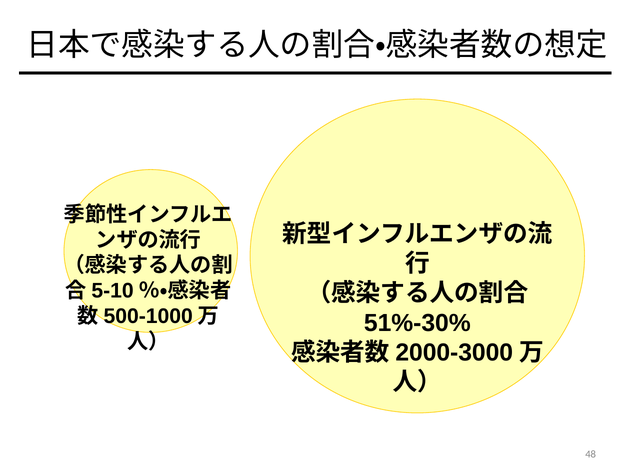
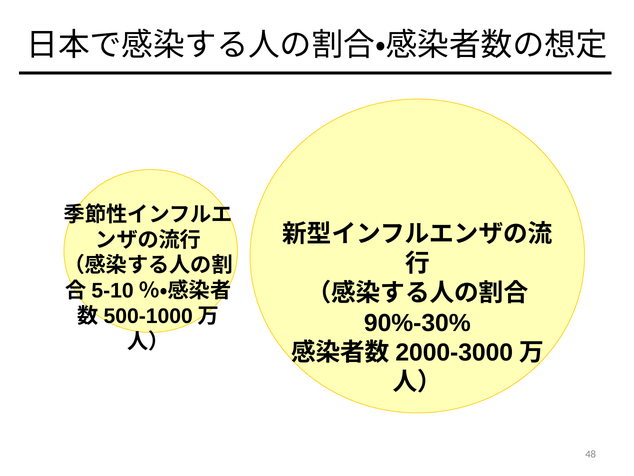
51%-30%: 51%-30% -> 90%-30%
